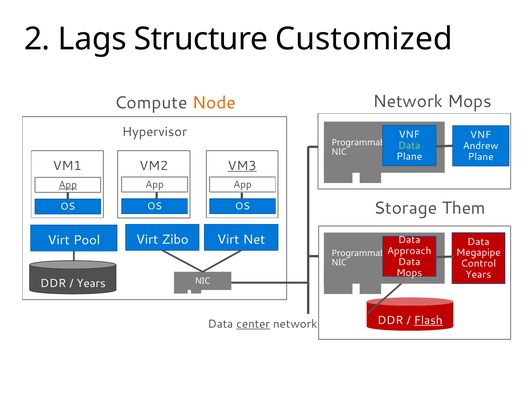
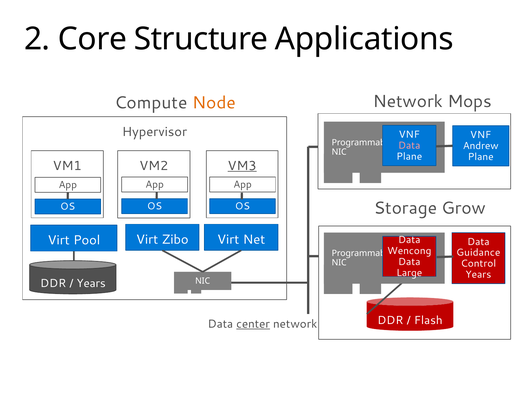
Lags: Lags -> Core
Customized: Customized -> Applications
Data at (409, 145) colour: light green -> pink
App at (68, 184) underline: present -> none
Them: Them -> Grow
Approach: Approach -> Wencong
Megapipe: Megapipe -> Guidance
Mops at (409, 272): Mops -> Large
Flash underline: present -> none
